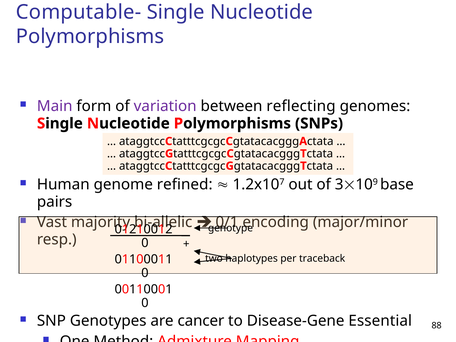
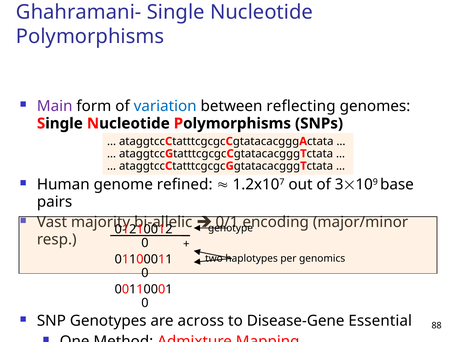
Computable-: Computable- -> Ghahramani-
variation colour: purple -> blue
traceback: traceback -> genomics
cancer: cancer -> across
